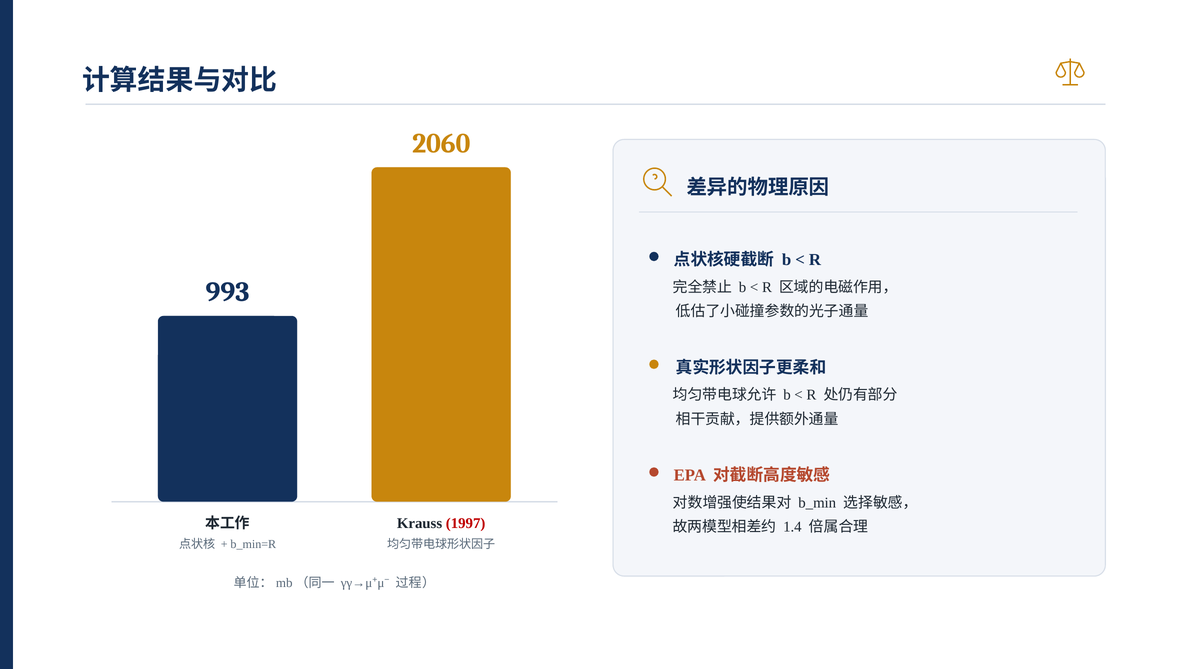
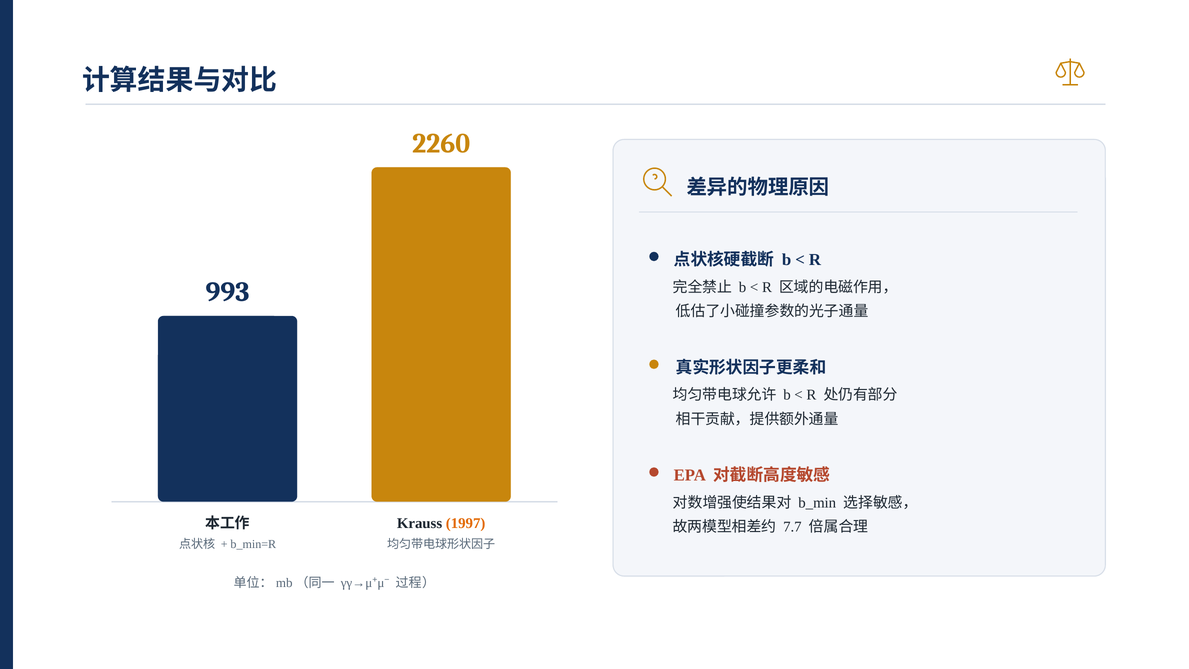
2060: 2060 -> 2260
1997 colour: red -> orange
1.4: 1.4 -> 7.7
